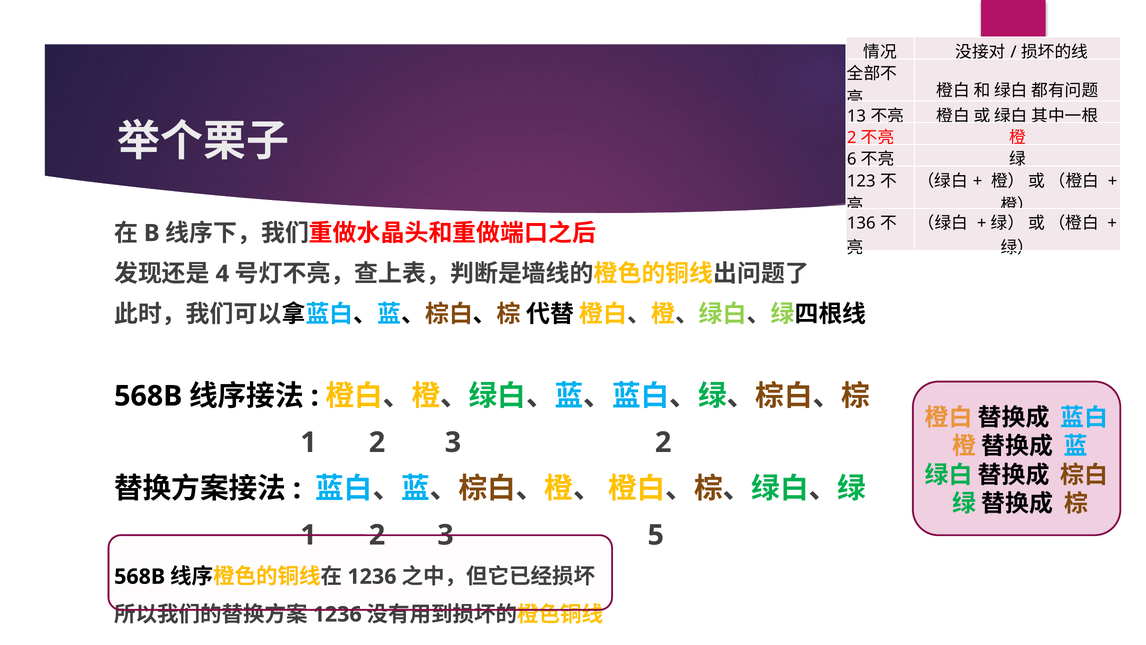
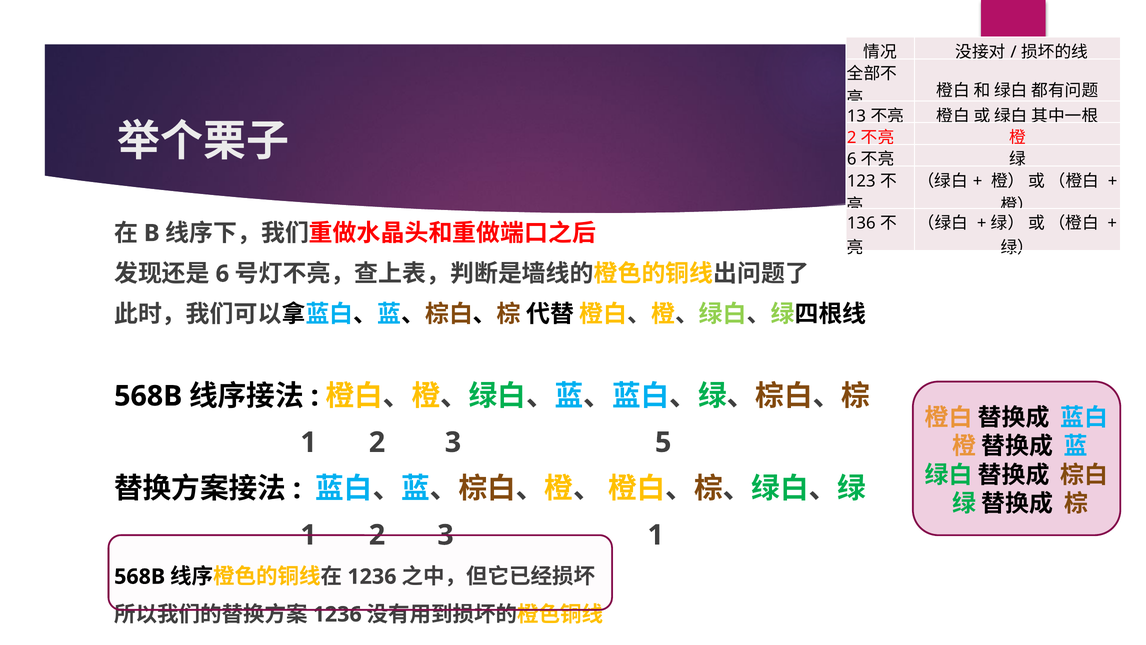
4 at (222, 274): 4 -> 6
3 2: 2 -> 5
5 at (656, 535): 5 -> 1
